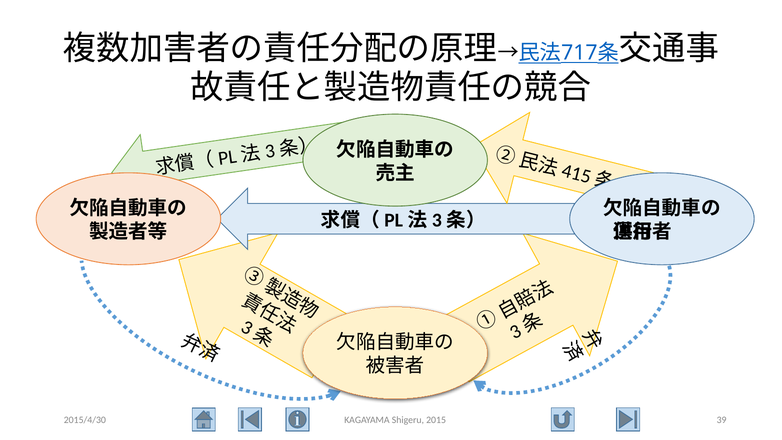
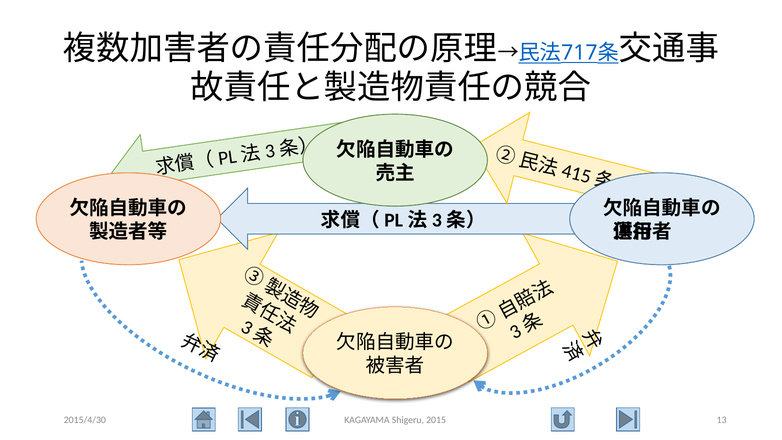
39: 39 -> 13
